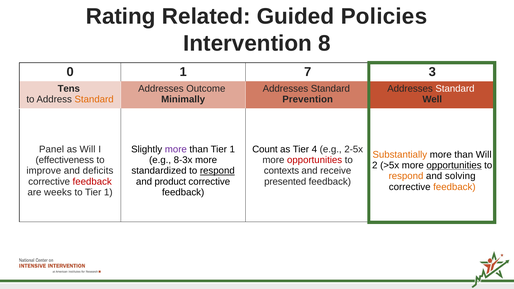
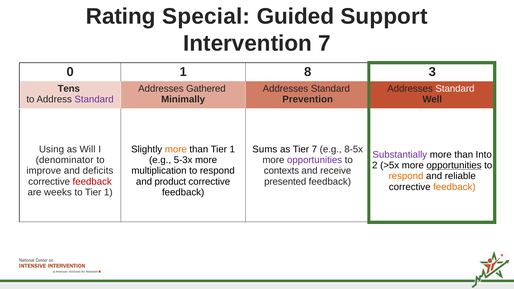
Related: Related -> Special
Policies: Policies -> Support
Intervention 8: 8 -> 7
7: 7 -> 8
Outcome: Outcome -> Gathered
Standard at (94, 100) colour: orange -> purple
Panel: Panel -> Using
more at (176, 149) colour: purple -> orange
Count: Count -> Sums
Tier 4: 4 -> 7
2-5x: 2-5x -> 8-5x
Substantially colour: orange -> purple
than Will: Will -> Into
effectiveness: effectiveness -> denominator
8-3x: 8-3x -> 5-3x
opportunities at (315, 160) colour: red -> purple
standardized: standardized -> multiplication
respond at (217, 171) underline: present -> none
solving: solving -> reliable
